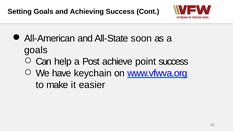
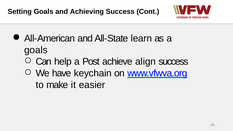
soon: soon -> learn
point: point -> align
